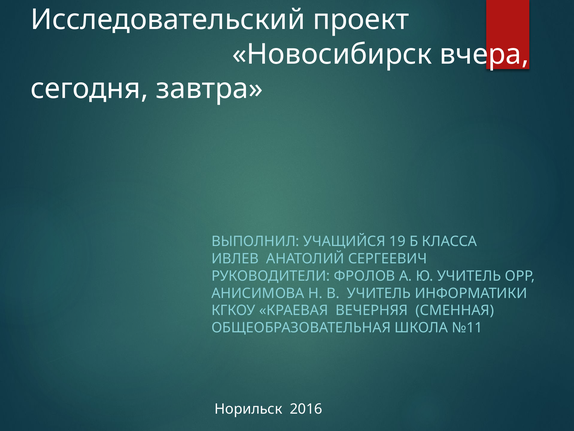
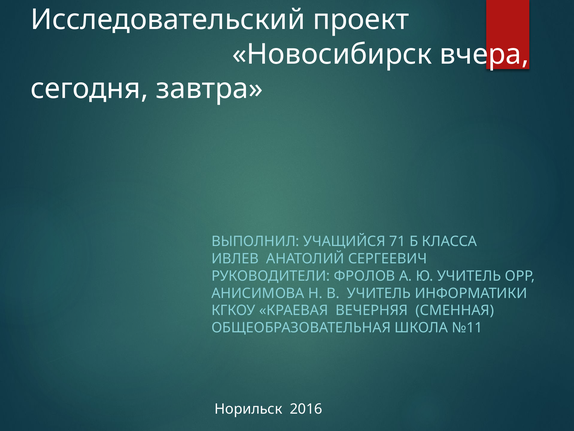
19: 19 -> 71
